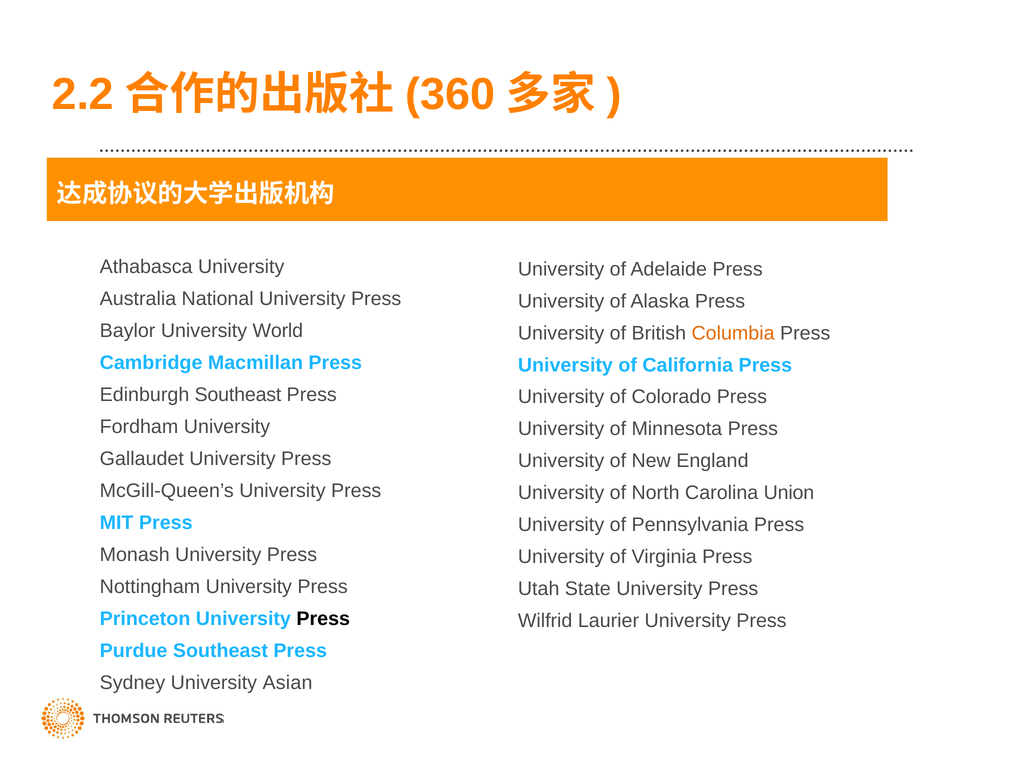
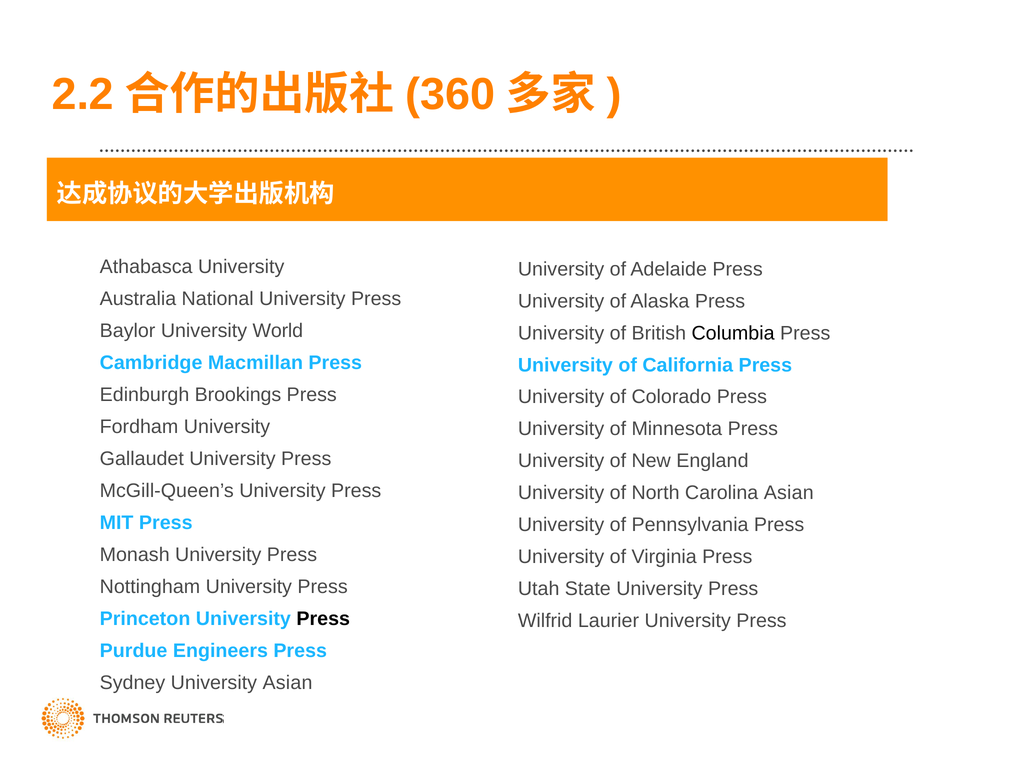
Columbia colour: orange -> black
Edinburgh Southeast: Southeast -> Brookings
Carolina Union: Union -> Asian
Purdue Southeast: Southeast -> Engineers
